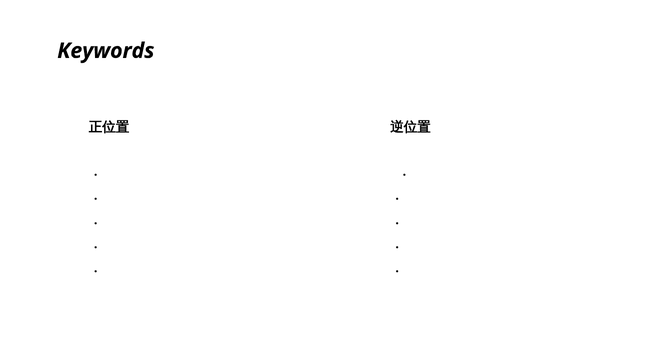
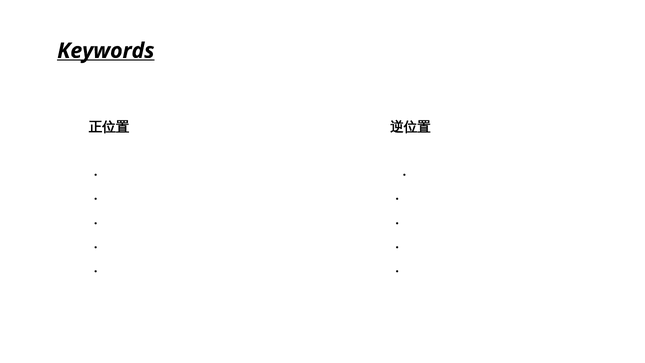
Keywords underline: none -> present
